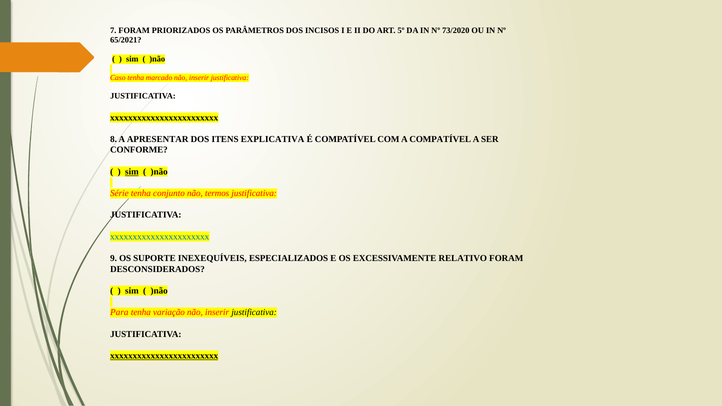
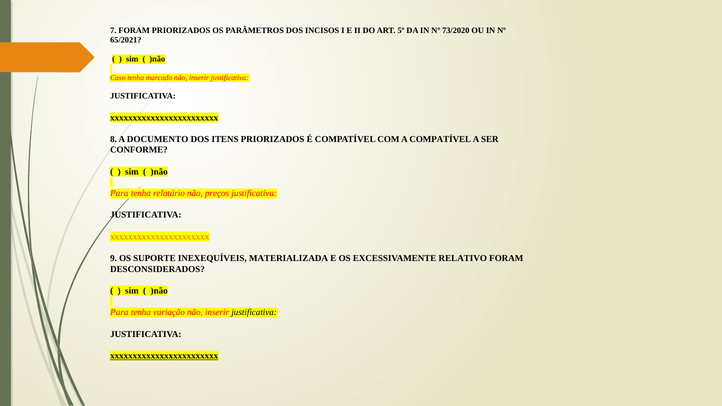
APRESENTAR: APRESENTAR -> DOCUMENTO
ITENS EXPLICATIVA: EXPLICATIVA -> PRIORIZADOS
sim at (132, 172) underline: present -> none
Série at (119, 193): Série -> Para
conjunto: conjunto -> relatário
termos: termos -> preços
xxxxxxxxxxxxxxxxxxxxxx colour: blue -> orange
ESPECIALIZADOS: ESPECIALIZADOS -> MATERIALIZADA
